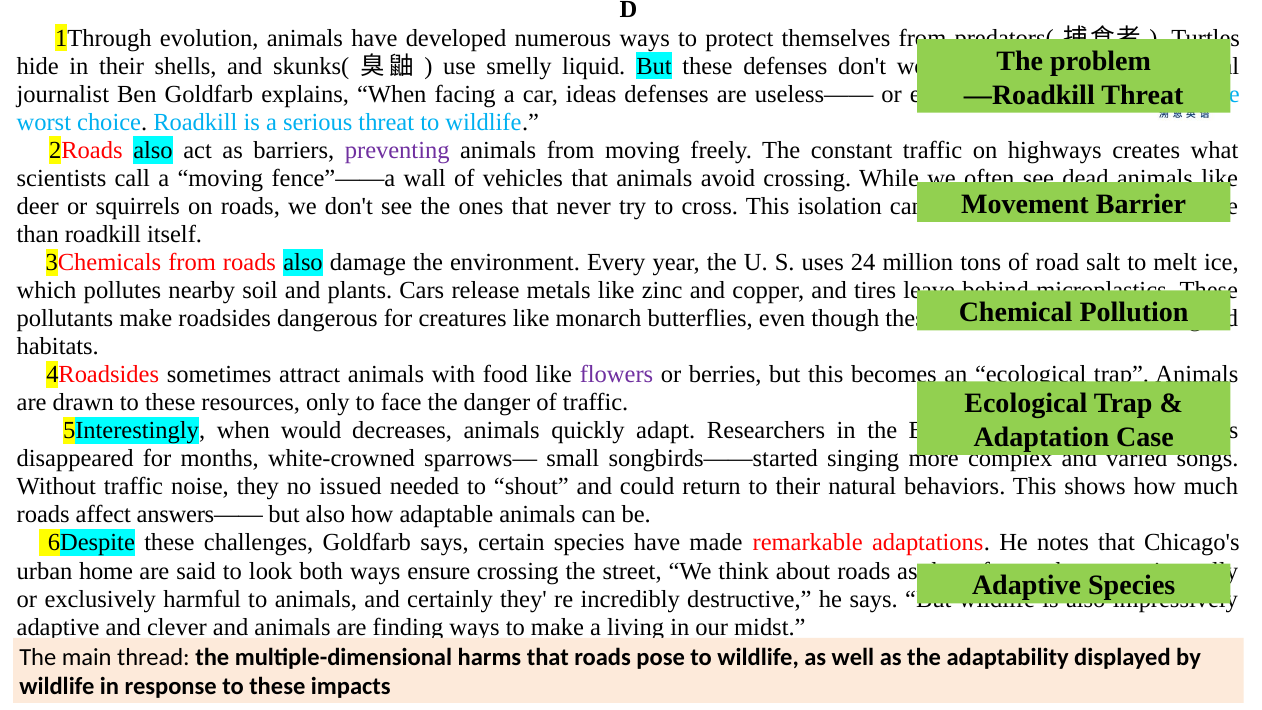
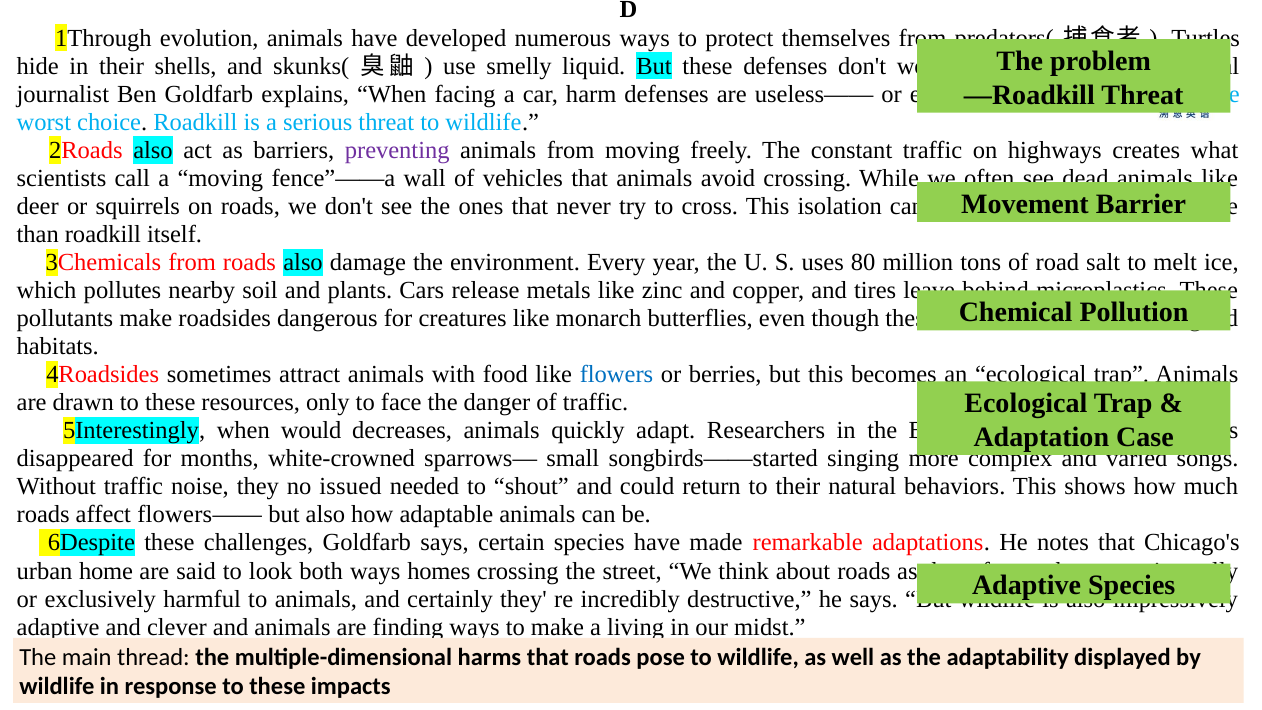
car ideas: ideas -> harm
24: 24 -> 80
flowers colour: purple -> blue
answers——: answers—— -> flowers——
ensure: ensure -> homes
